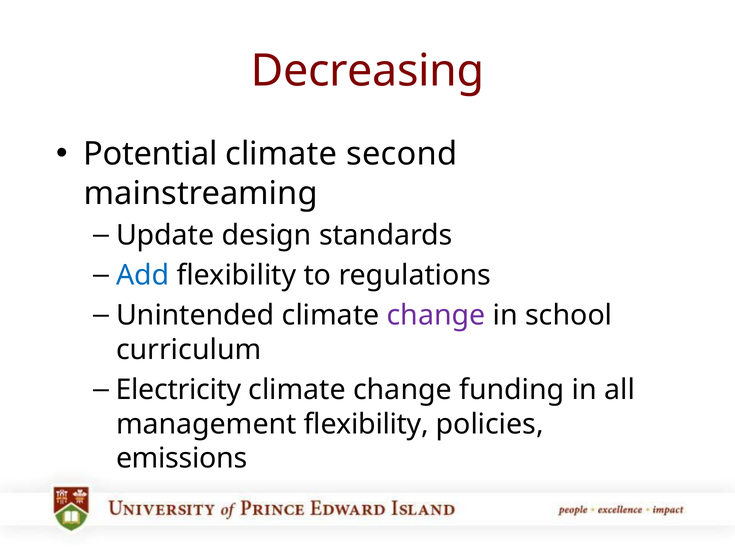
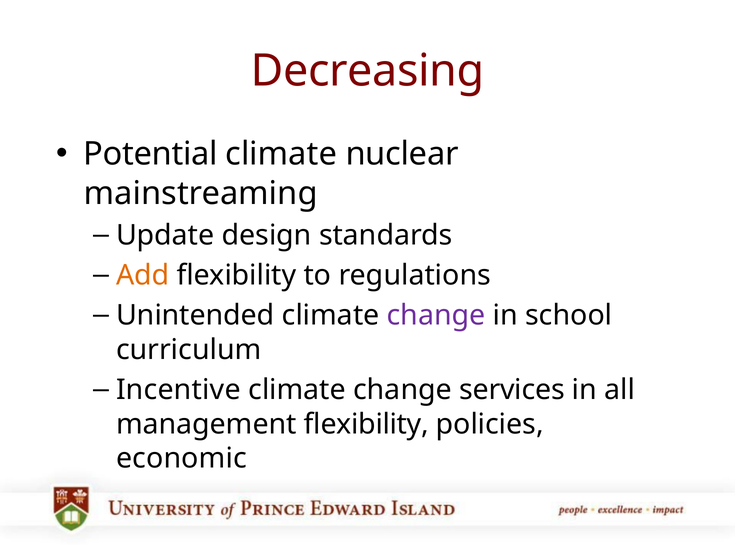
second: second -> nuclear
Add colour: blue -> orange
Electricity: Electricity -> Incentive
funding: funding -> services
emissions: emissions -> economic
